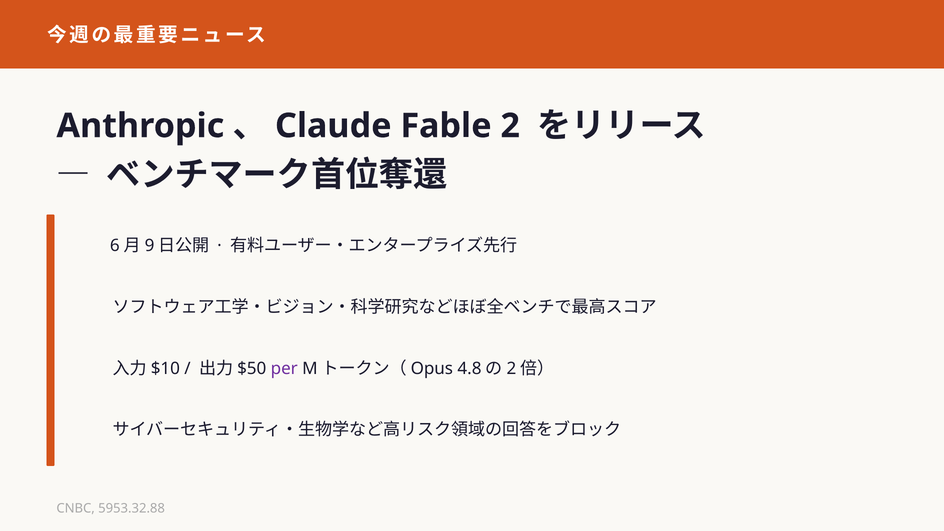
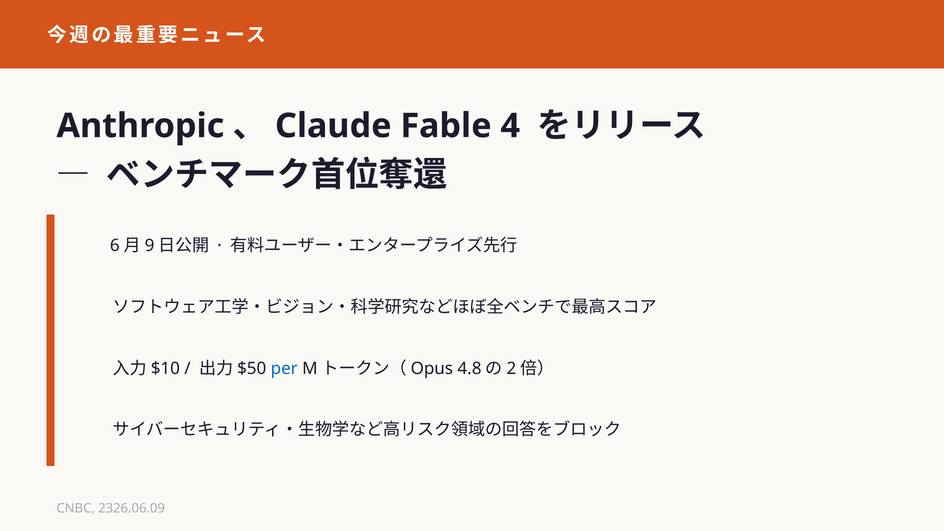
2: 2 -> 4
per colour: purple -> blue
5953.32.88: 5953.32.88 -> 2326.06.09
